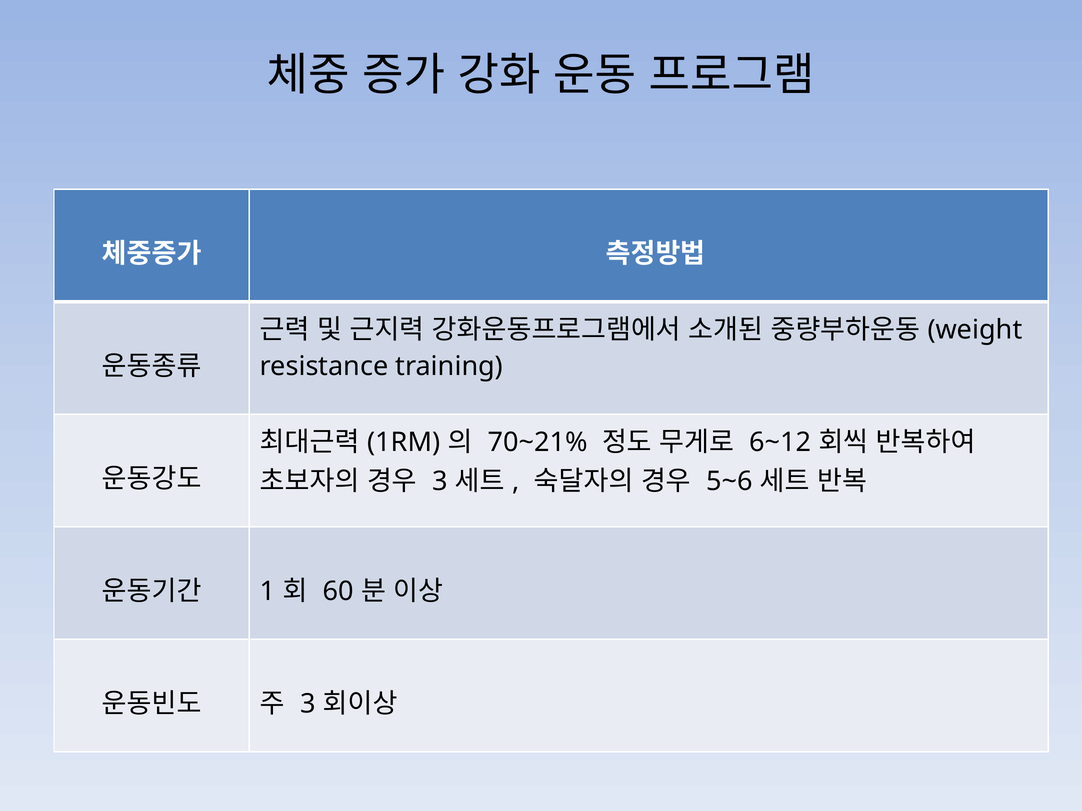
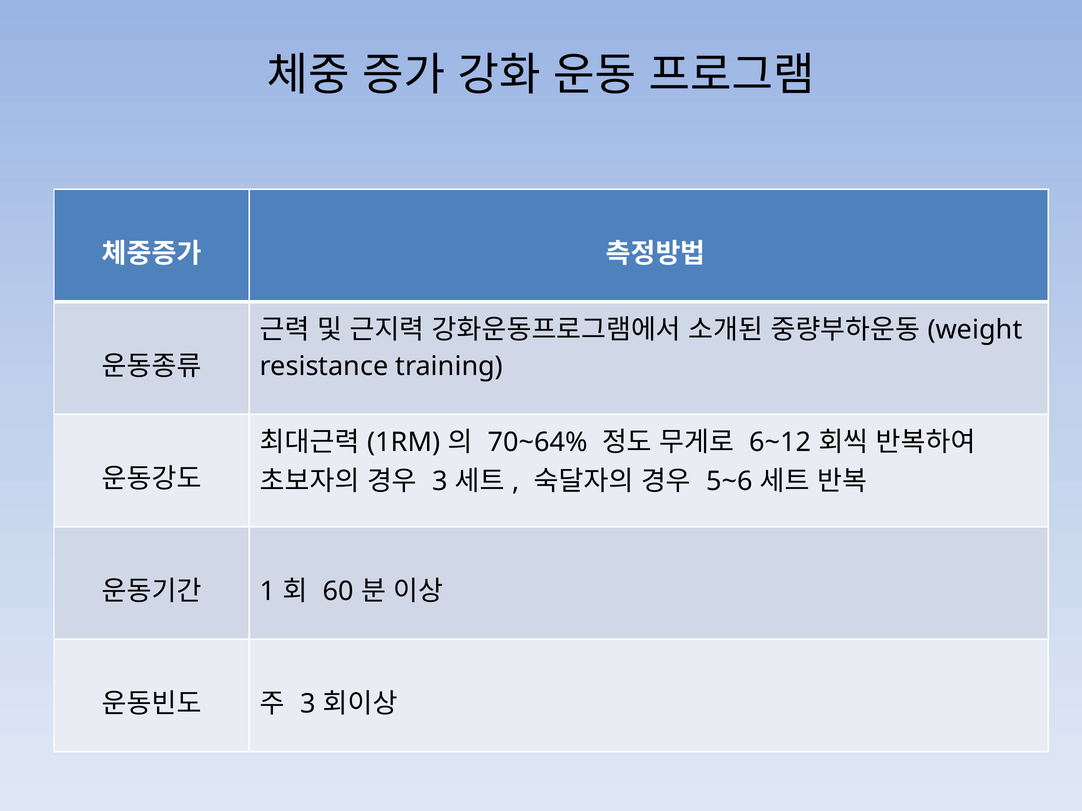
70~21%: 70~21% -> 70~64%
